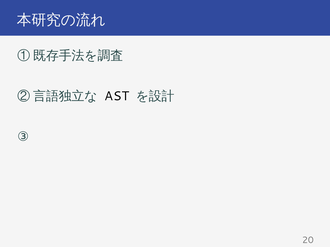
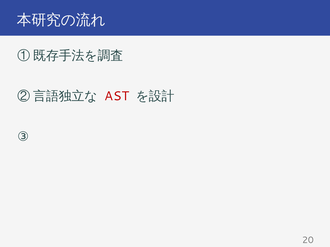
AST colour: black -> red
